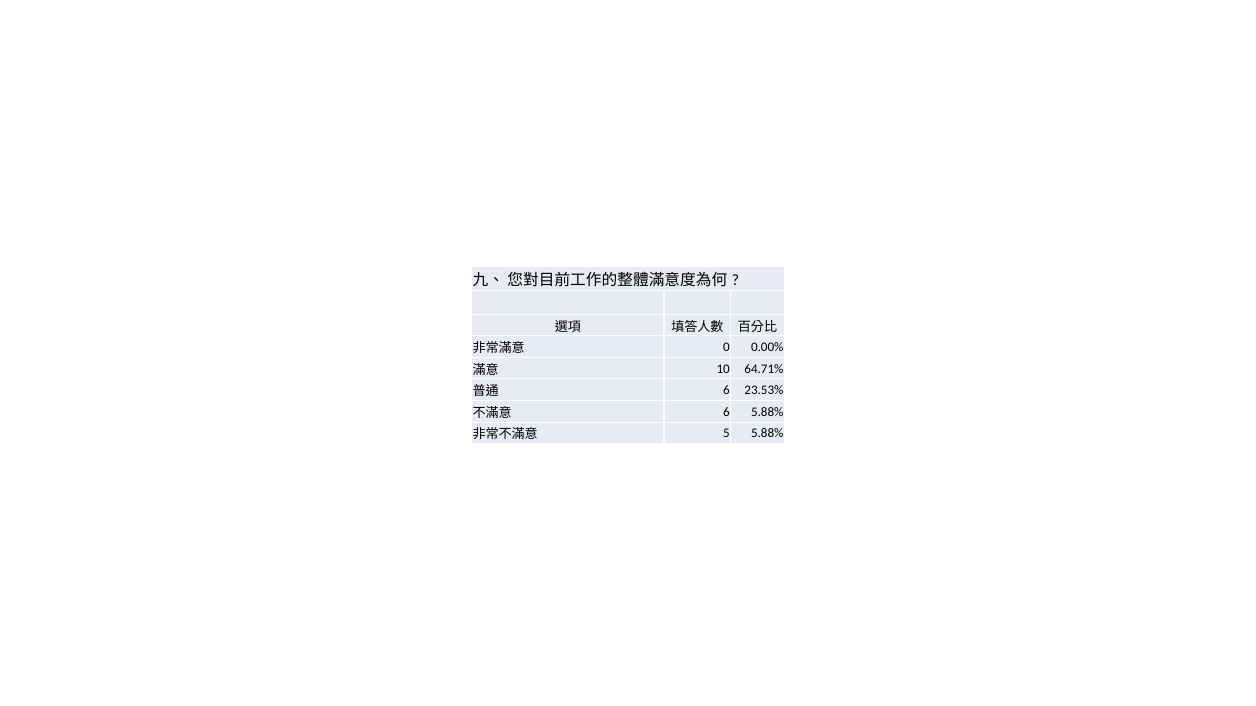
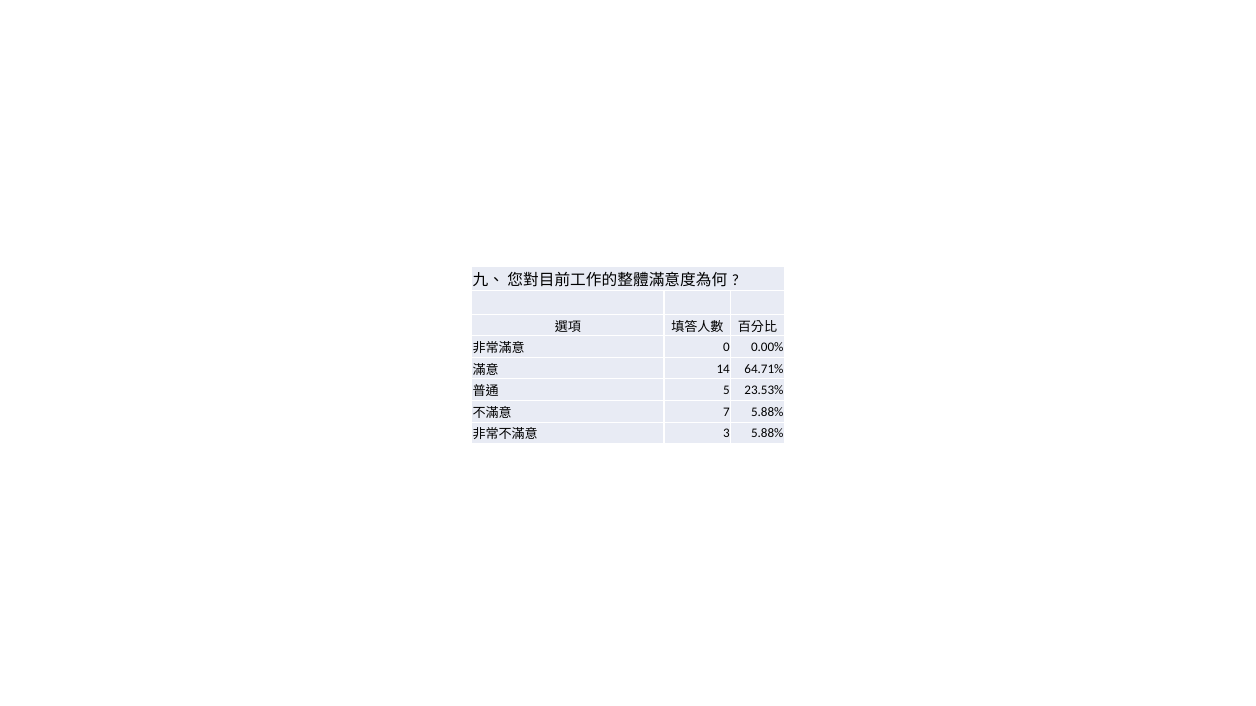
10: 10 -> 14
6 at (726, 391): 6 -> 5
6 at (726, 412): 6 -> 7
5: 5 -> 3
